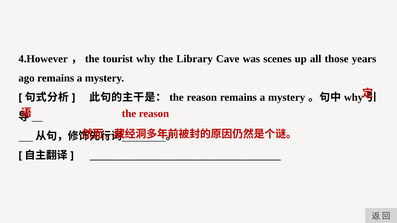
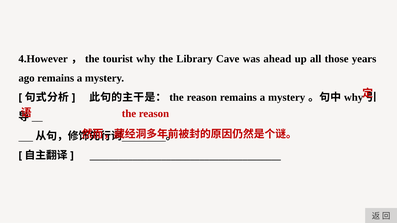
scenes: scenes -> ahead
